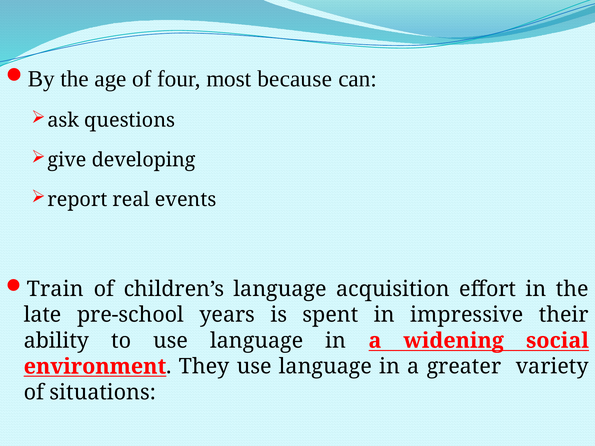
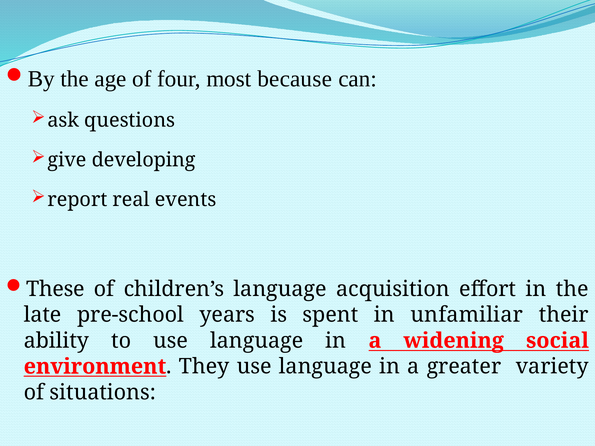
Train: Train -> These
impressive: impressive -> unfamiliar
